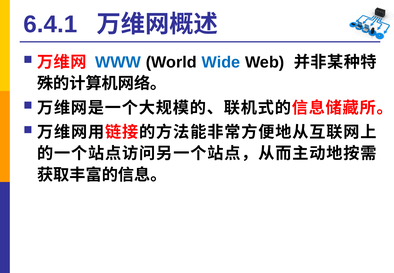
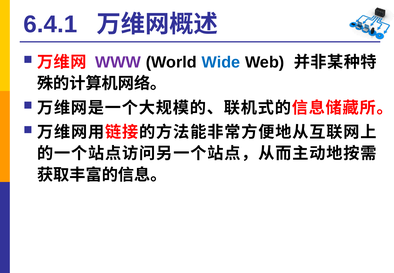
WWW colour: blue -> purple
